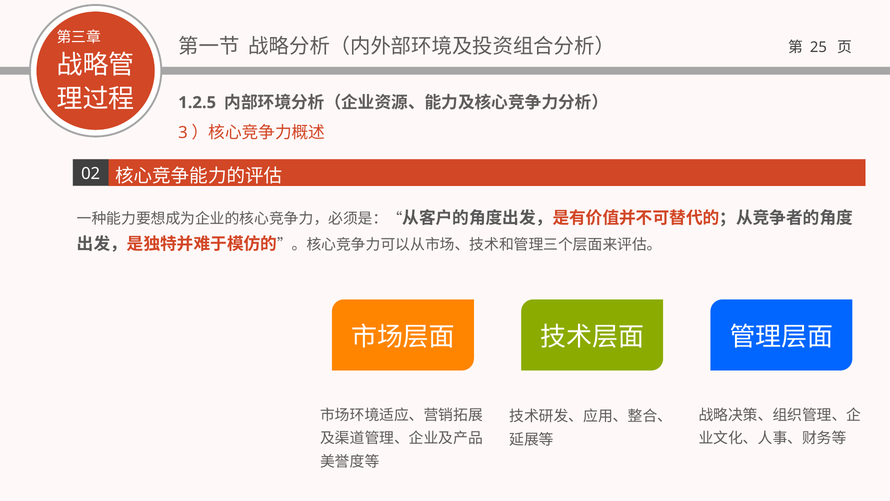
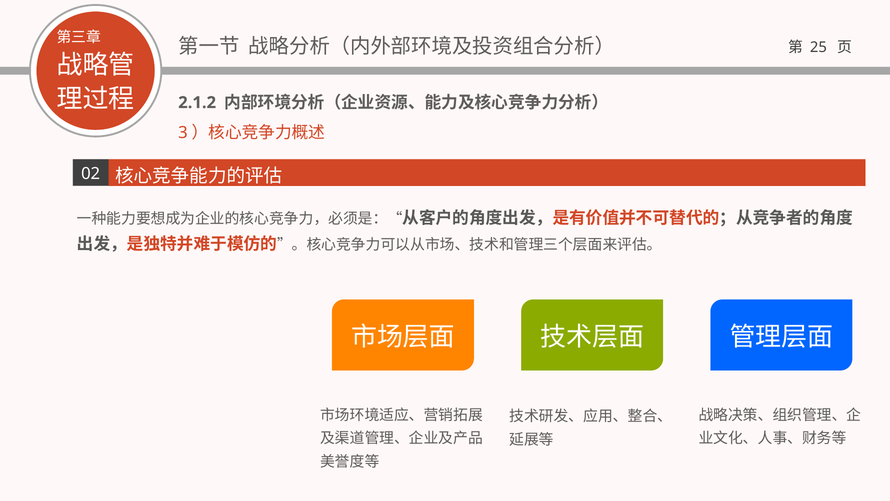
1.2.5: 1.2.5 -> 2.1.2
